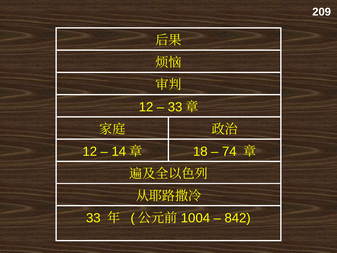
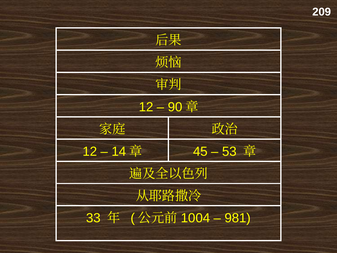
33 at (175, 107): 33 -> 90
18: 18 -> 45
74: 74 -> 53
842: 842 -> 981
